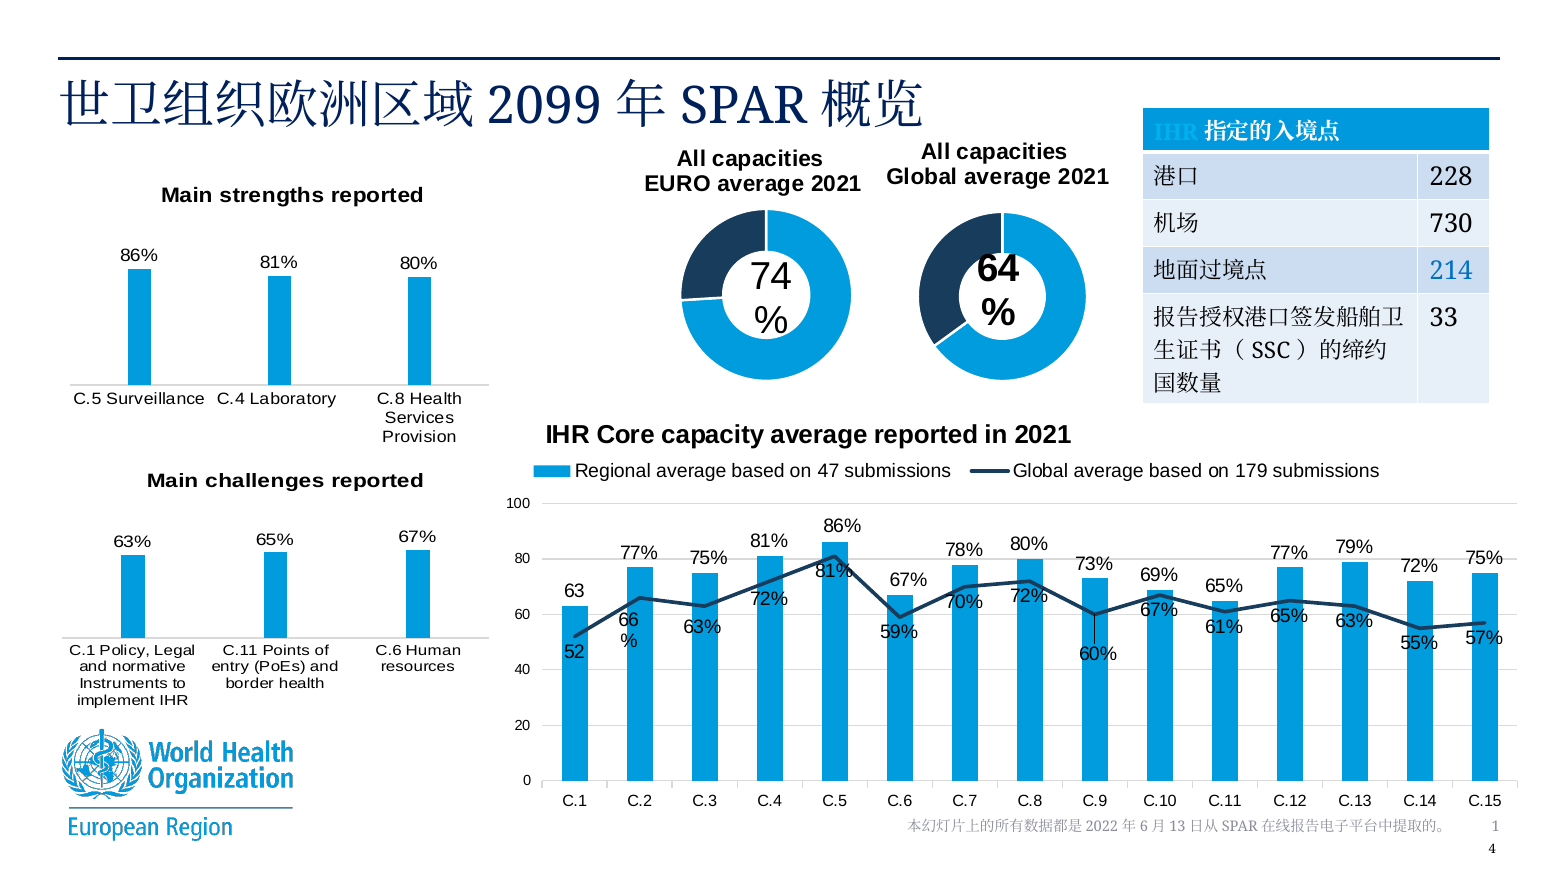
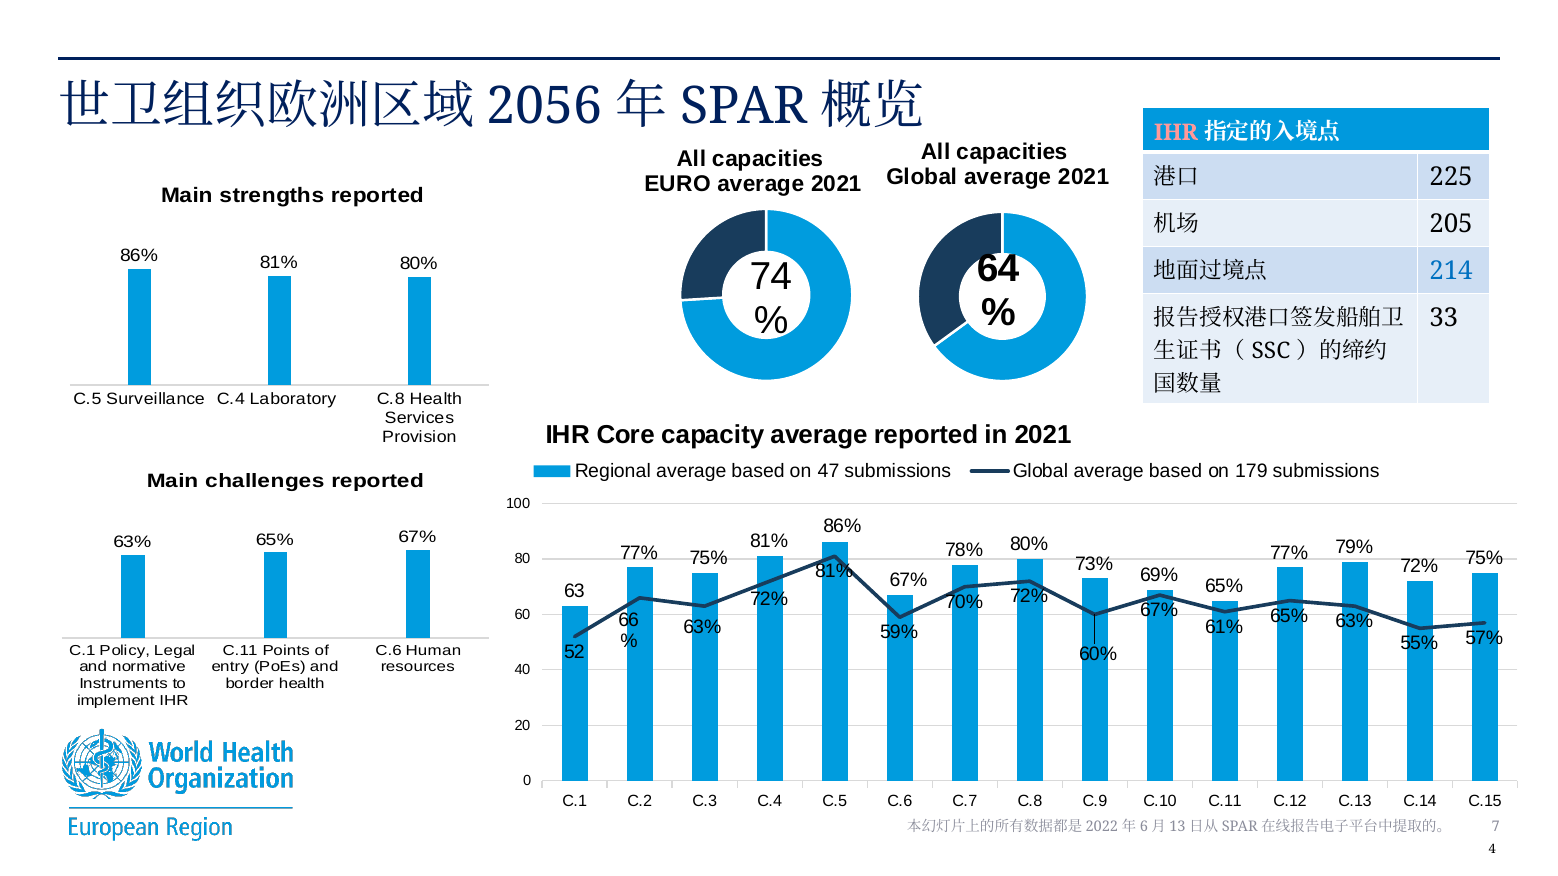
2099: 2099 -> 2056
IHR at (1176, 132) colour: light blue -> pink
228: 228 -> 225
730: 730 -> 205
1: 1 -> 7
